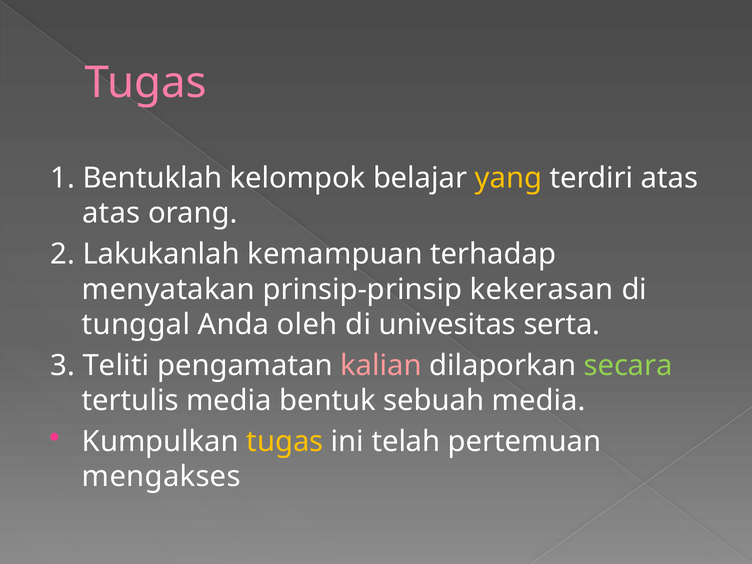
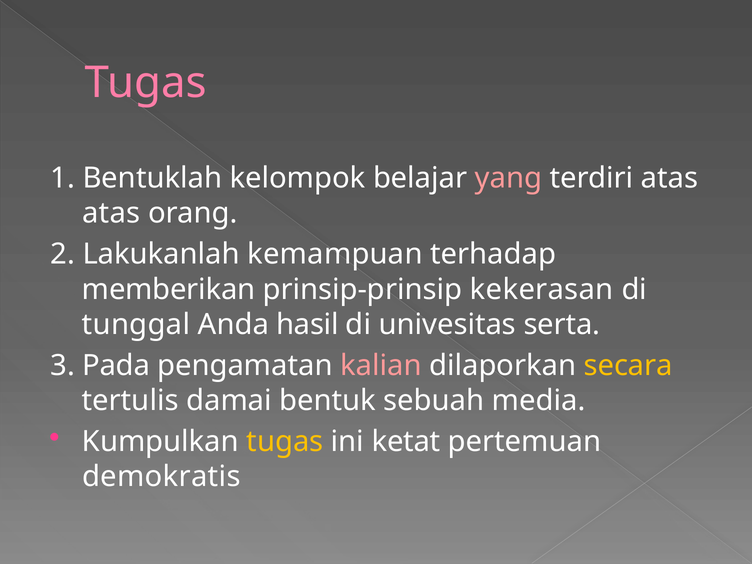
yang colour: yellow -> pink
menyatakan: menyatakan -> memberikan
oleh: oleh -> hasil
Teliti: Teliti -> Pada
secara colour: light green -> yellow
tertulis media: media -> damai
telah: telah -> ketat
mengakses: mengakses -> demokratis
